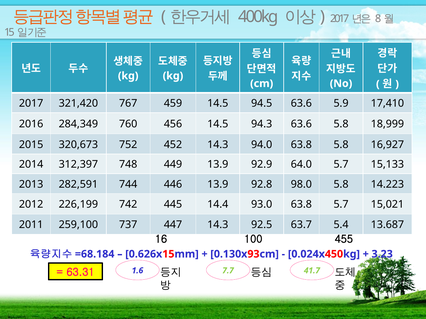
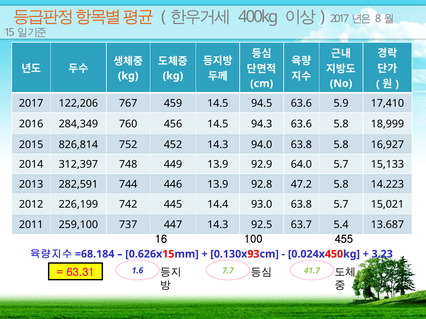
321,420: 321,420 -> 122,206
320,673: 320,673 -> 826,814
98.0: 98.0 -> 47.2
